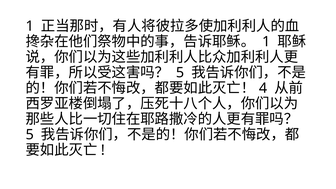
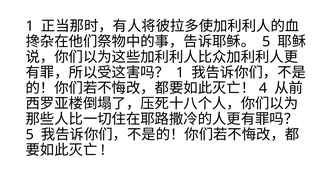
1 at (266, 42): 1 -> 5
5 at (180, 73): 5 -> 1
